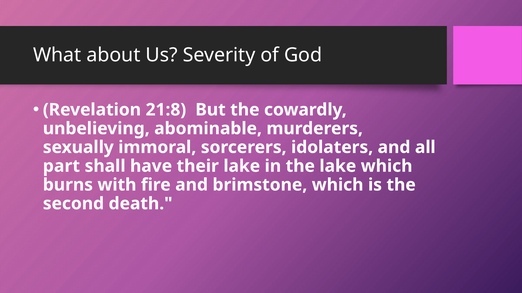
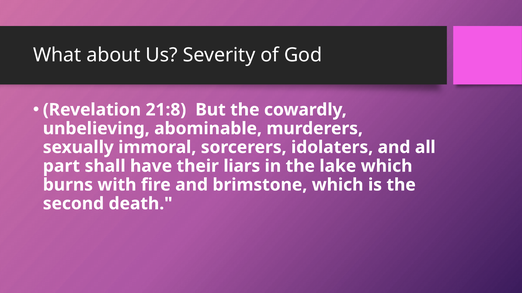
their lake: lake -> liars
